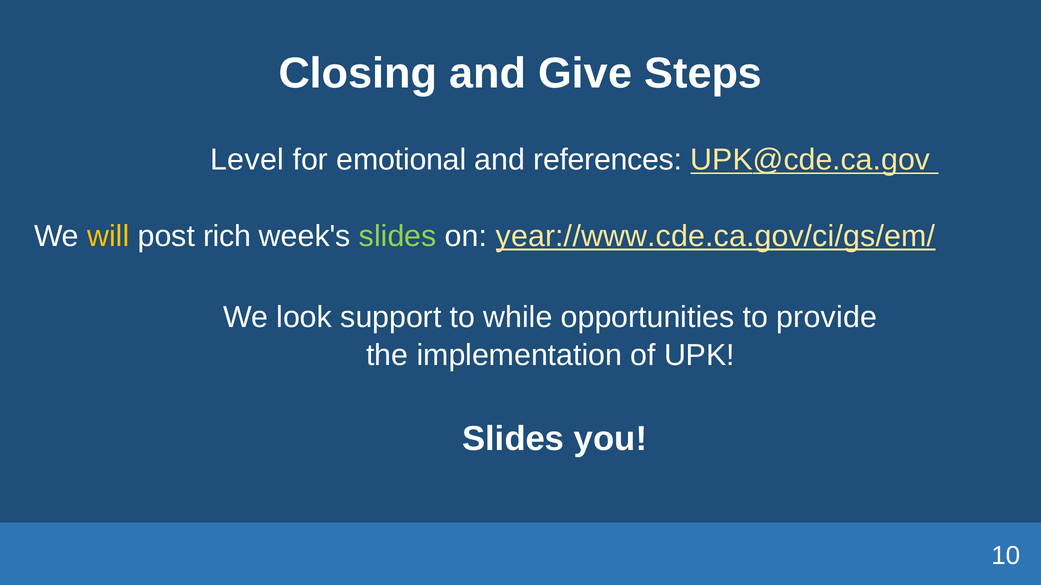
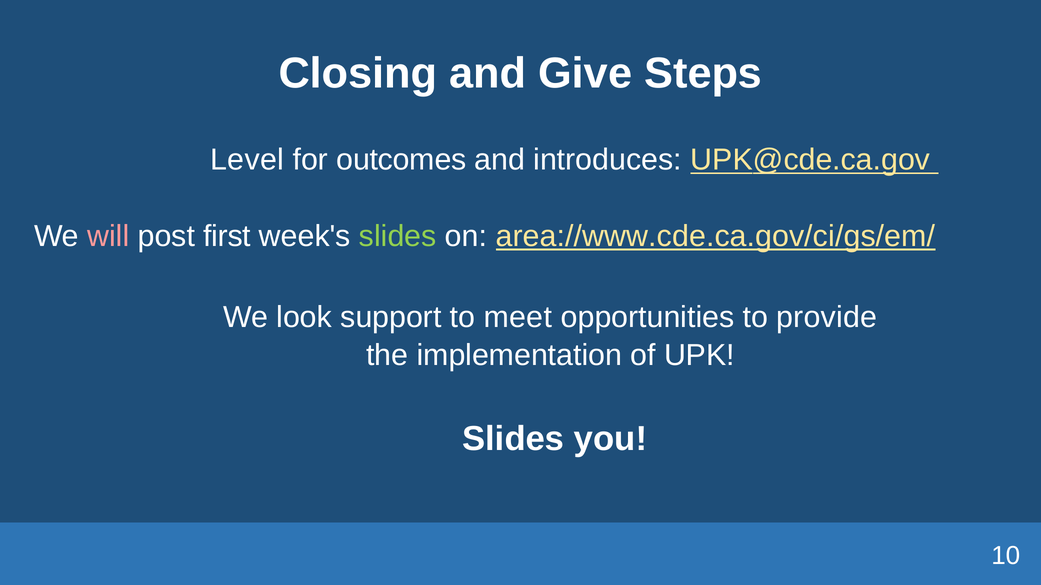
emotional: emotional -> outcomes
references: references -> introduces
will colour: yellow -> pink
rich: rich -> first
year://www.cde.ca.gov/ci/gs/em/: year://www.cde.ca.gov/ci/gs/em/ -> area://www.cde.ca.gov/ci/gs/em/
while: while -> meet
